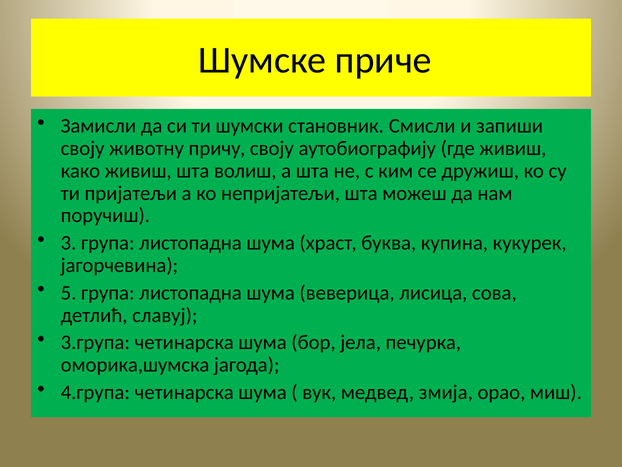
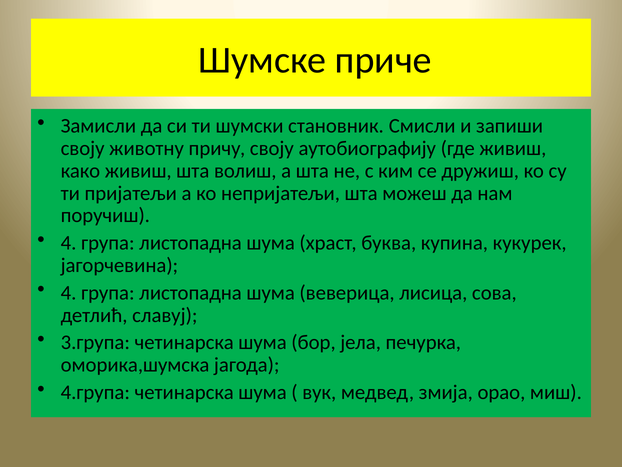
3 at (69, 243): 3 -> 4
5 at (69, 292): 5 -> 4
